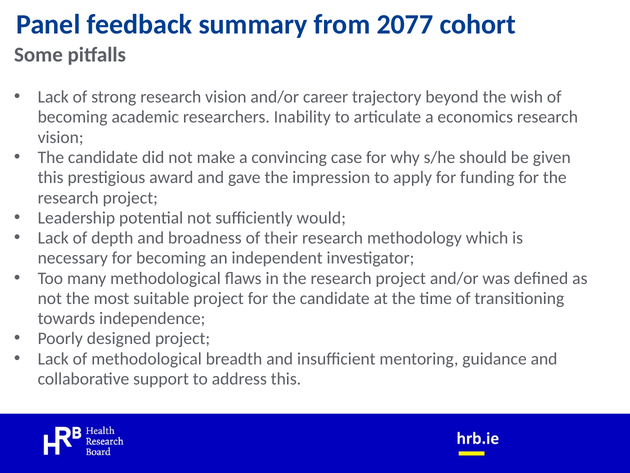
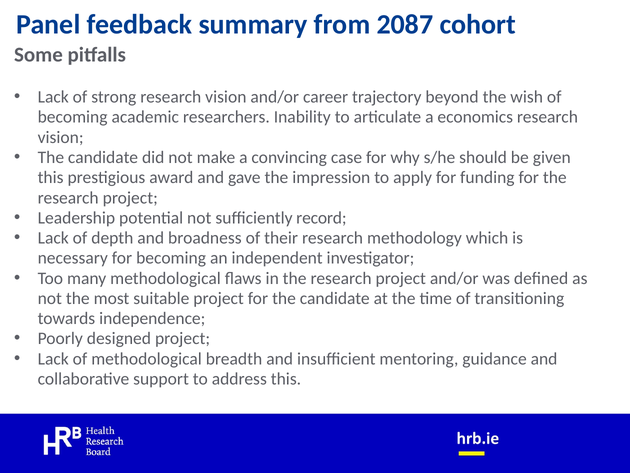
2077: 2077 -> 2087
would: would -> record
